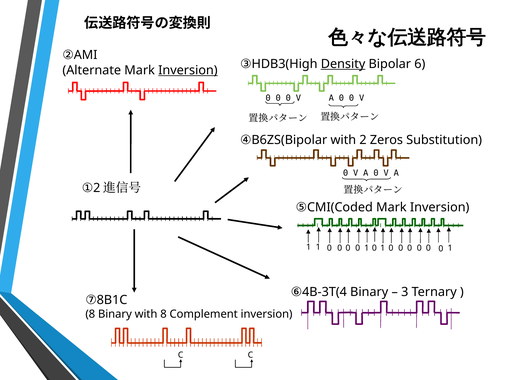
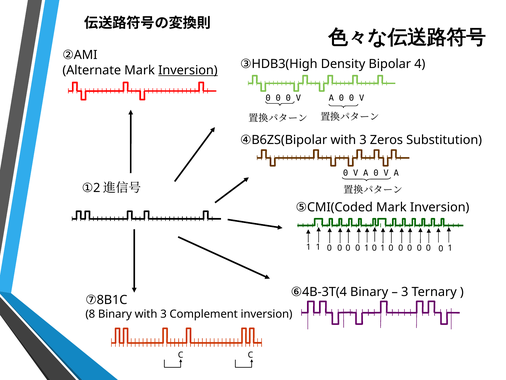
Density underline: present -> none
6: 6 -> 4
2 at (363, 140): 2 -> 3
Binary with 8: 8 -> 3
